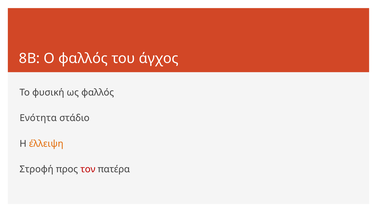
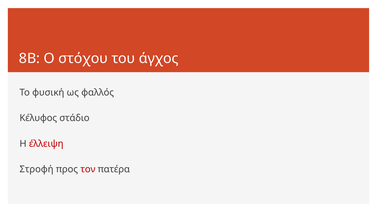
Ο φαλλός: φαλλός -> στόχου
Ενότητα: Ενότητα -> Κέλυφος
έλλειψη colour: orange -> red
